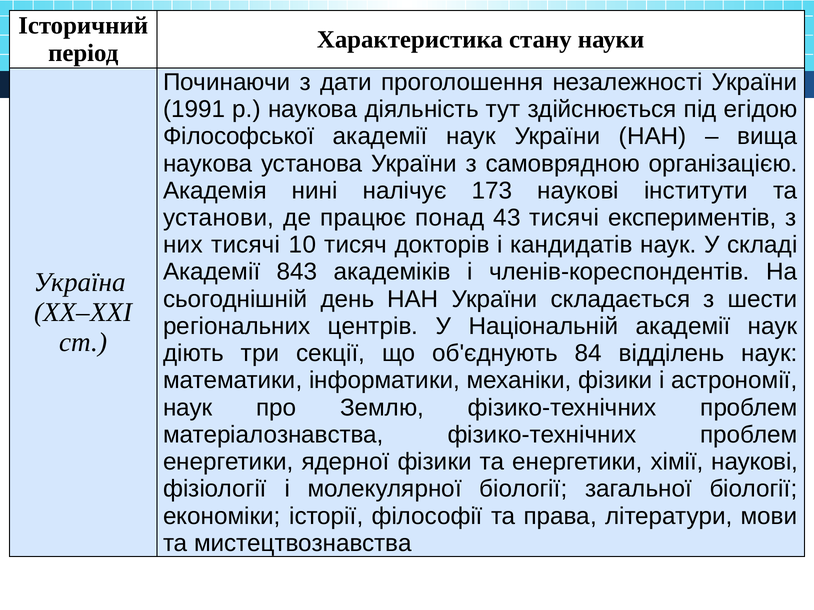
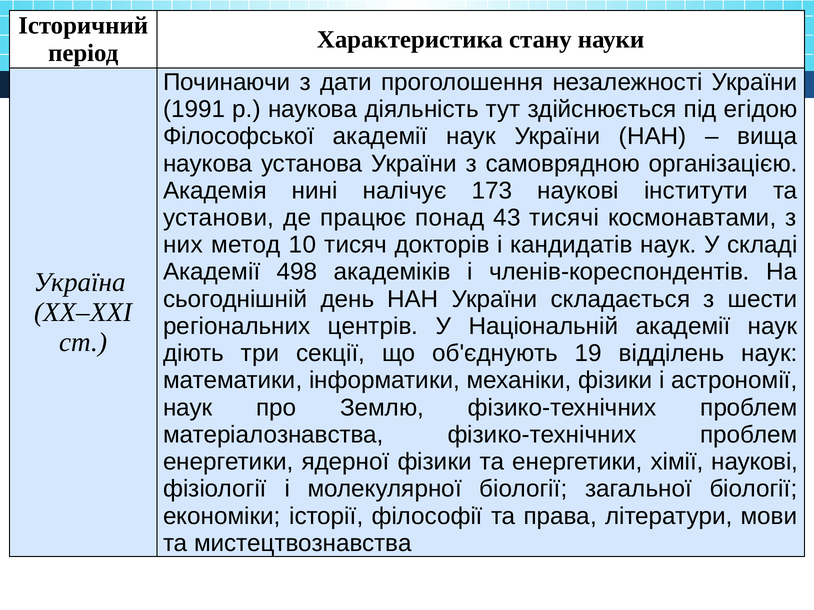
експериментів: експериментів -> космонавтами
них тисячі: тисячі -> метод
843: 843 -> 498
84: 84 -> 19
